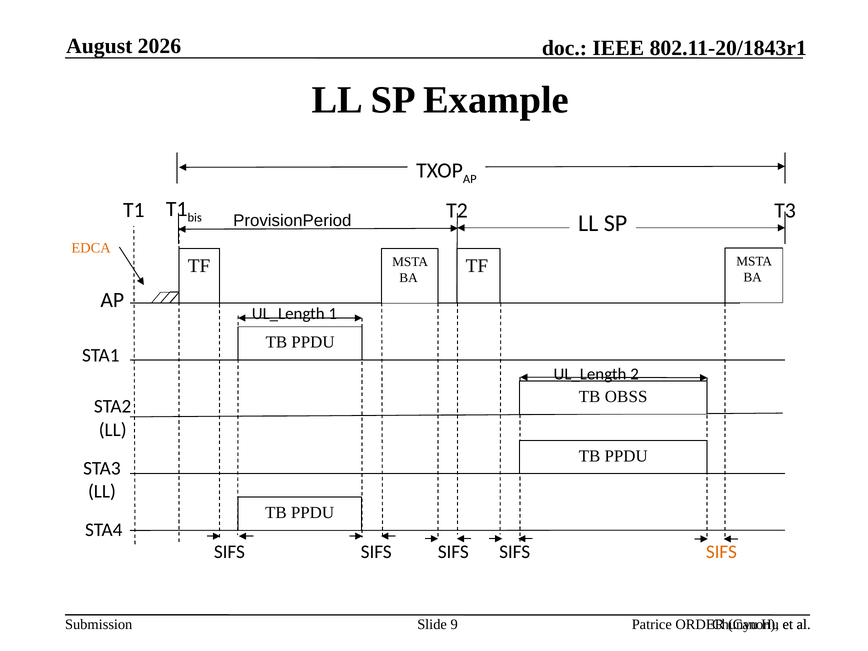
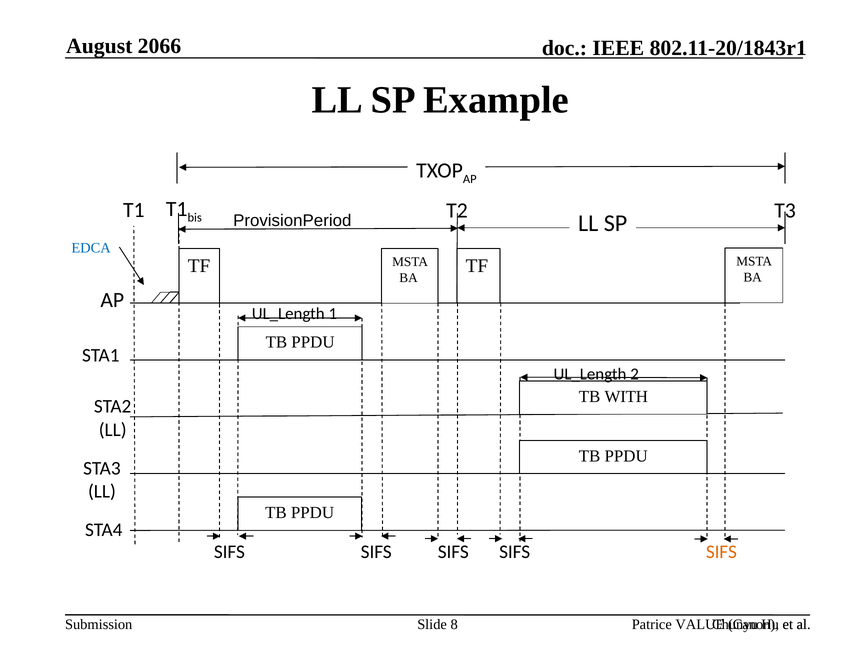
2026: 2026 -> 2066
EDCA colour: orange -> blue
OBSS: OBSS -> WITH
9: 9 -> 8
ORDER: ORDER -> VALUE
